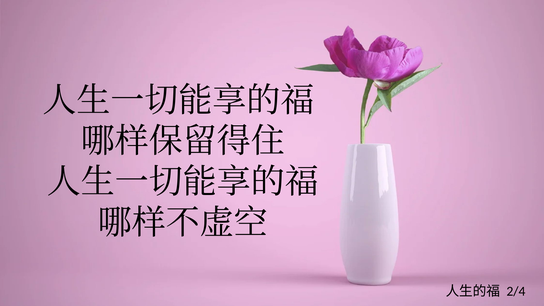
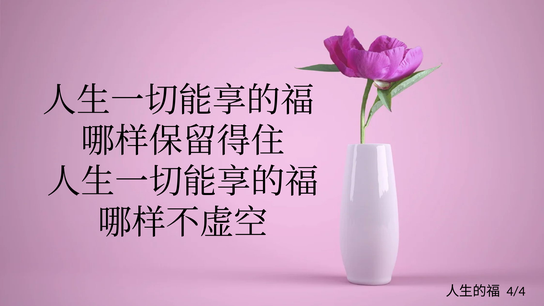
2/4: 2/4 -> 4/4
